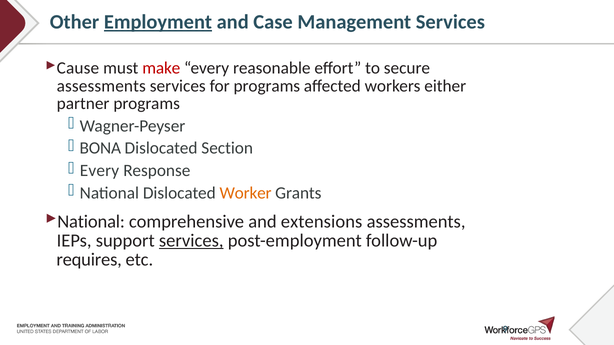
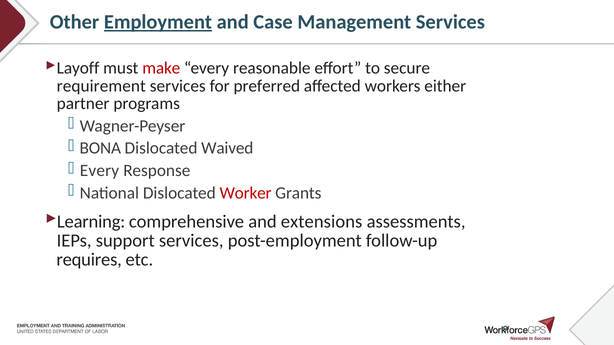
Cause: Cause -> Layoff
assessments at (101, 86): assessments -> requirement
for programs: programs -> preferred
Section: Section -> Waived
Worker colour: orange -> red
National at (91, 222): National -> Learning
services at (191, 241) underline: present -> none
